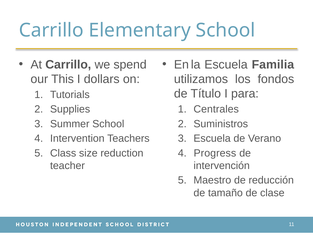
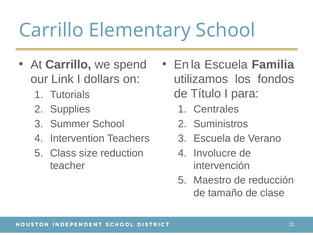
This: This -> Link
Progress: Progress -> Involucre
